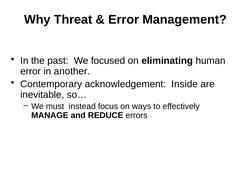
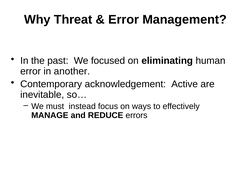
Inside: Inside -> Active
